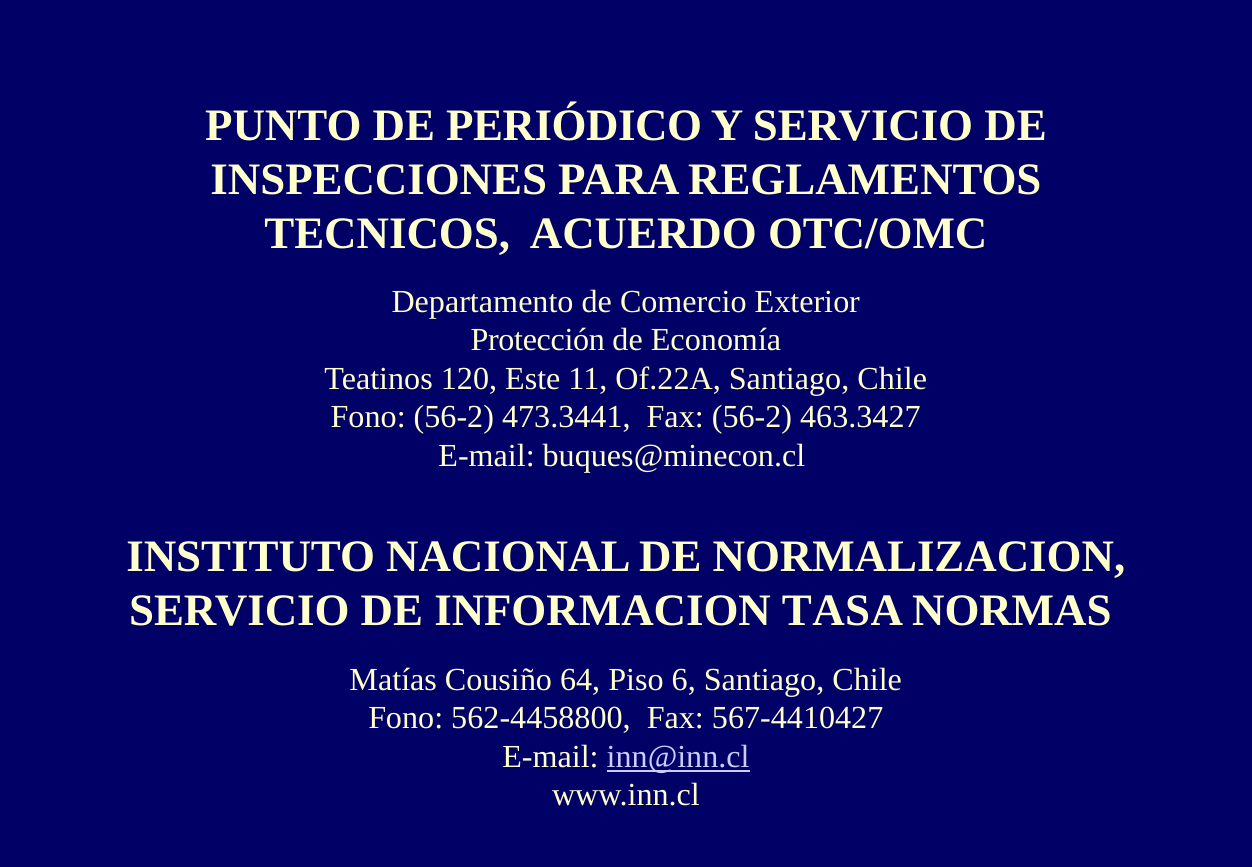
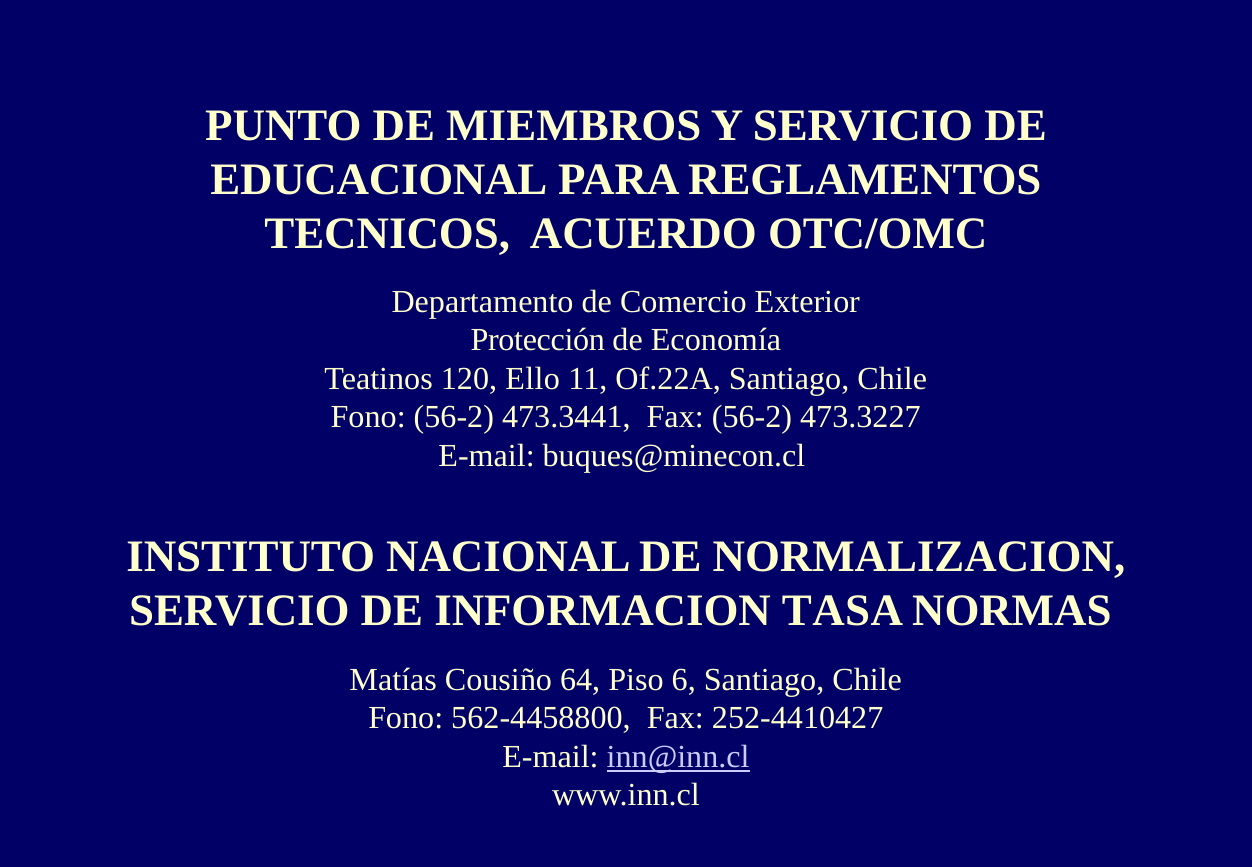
PERIÓDICO: PERIÓDICO -> MIEMBROS
INSPECCIONES: INSPECCIONES -> EDUCACIONAL
Este: Este -> Ello
463.3427: 463.3427 -> 473.3227
567-4410427: 567-4410427 -> 252-4410427
